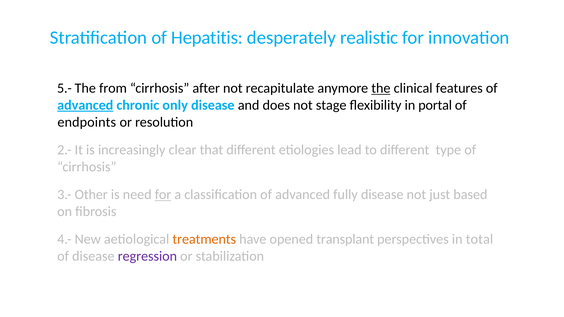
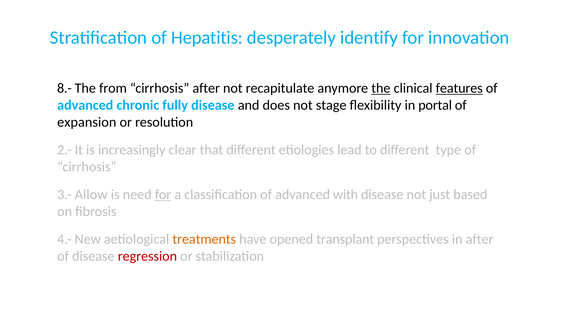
realistic: realistic -> identify
5.-: 5.- -> 8.-
features underline: none -> present
advanced at (85, 105) underline: present -> none
only: only -> fully
endpoints: endpoints -> expansion
Other: Other -> Allow
fully: fully -> with
in total: total -> after
regression colour: purple -> red
